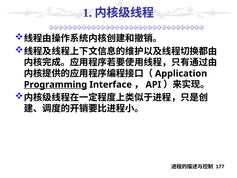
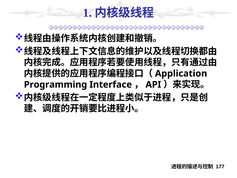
Programming underline: present -> none
